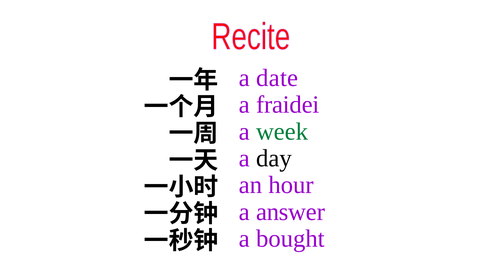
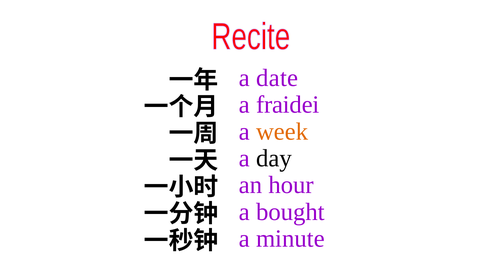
week colour: green -> orange
answer: answer -> bought
bought: bought -> minute
